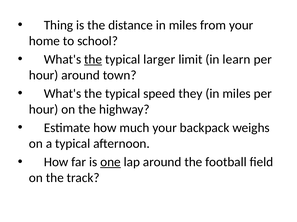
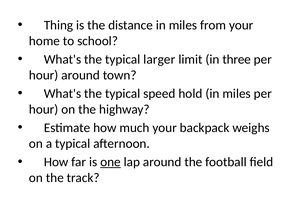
the at (93, 60) underline: present -> none
learn: learn -> three
they: they -> hold
